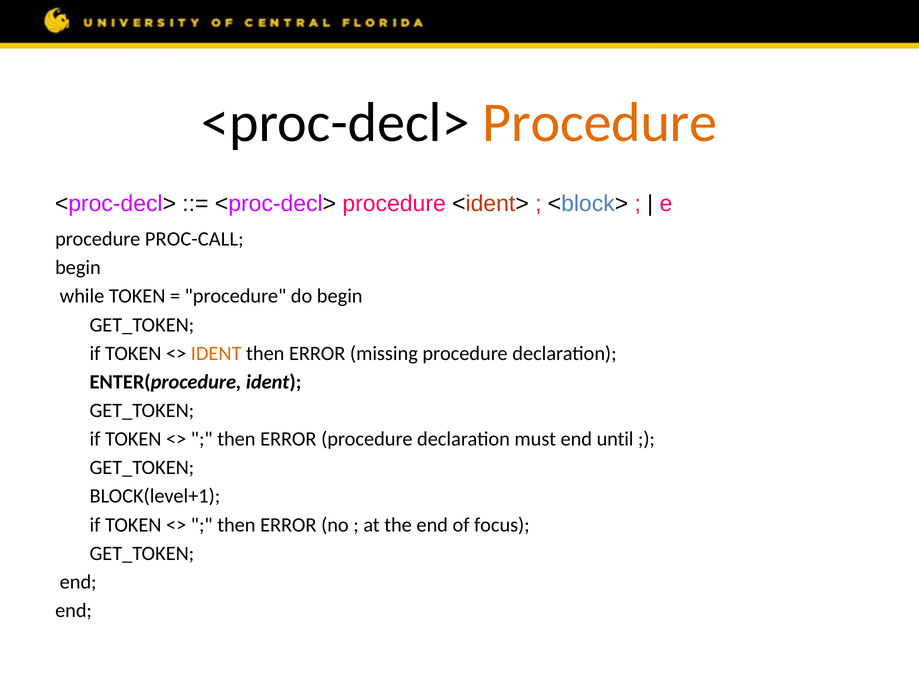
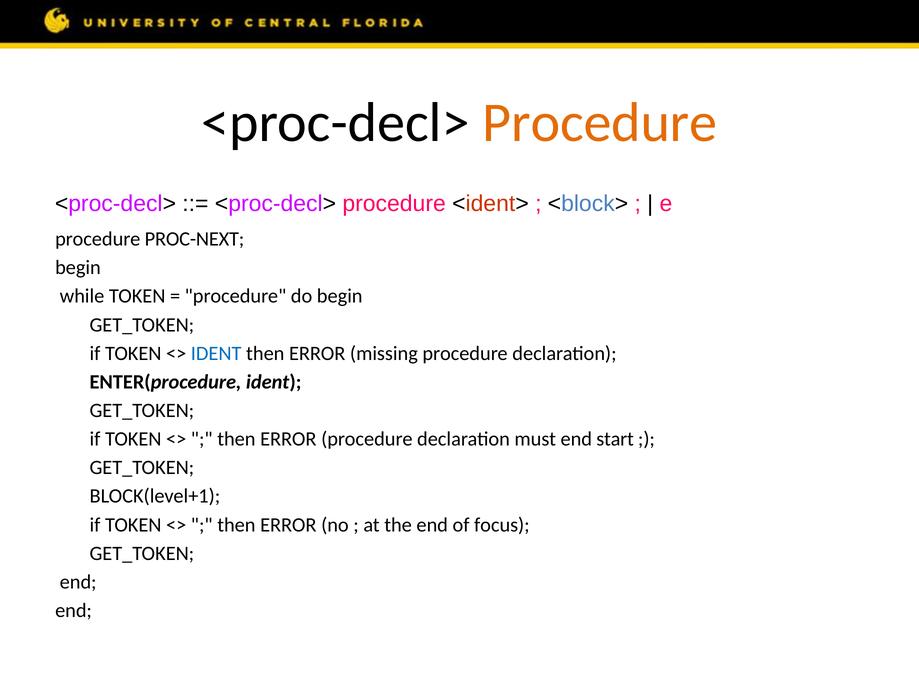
PROC-CALL: PROC-CALL -> PROC-NEXT
IDENT at (216, 354) colour: orange -> blue
until: until -> start
